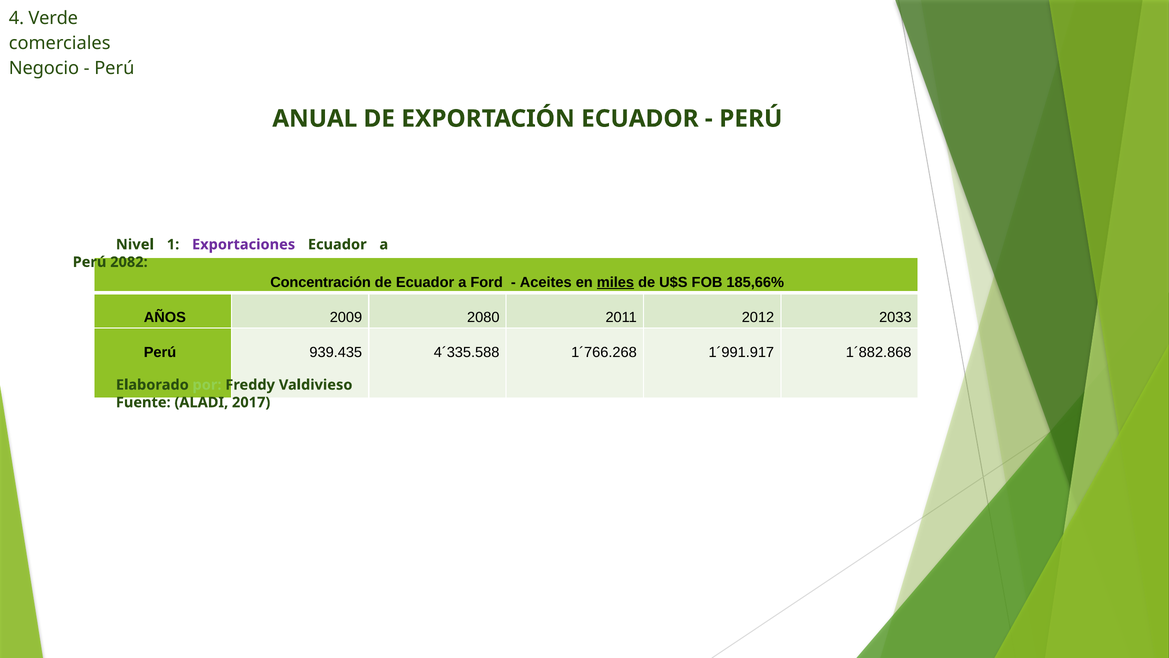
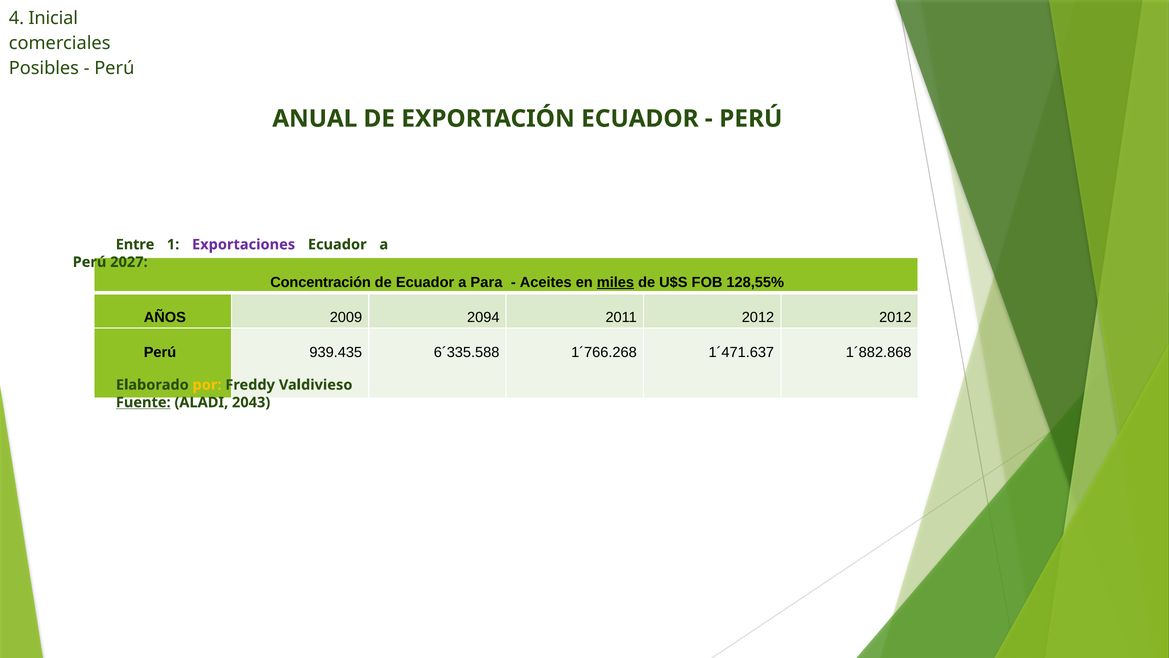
Verde: Verde -> Inicial
Negocio: Negocio -> Posibles
Nivel: Nivel -> Entre
2082: 2082 -> 2027
Ford: Ford -> Para
185,66%: 185,66% -> 128,55%
2080: 2080 -> 2094
2012 2033: 2033 -> 2012
4´335.588: 4´335.588 -> 6´335.588
1´991.917: 1´991.917 -> 1´471.637
por colour: light green -> yellow
Fuente underline: none -> present
2017: 2017 -> 2043
